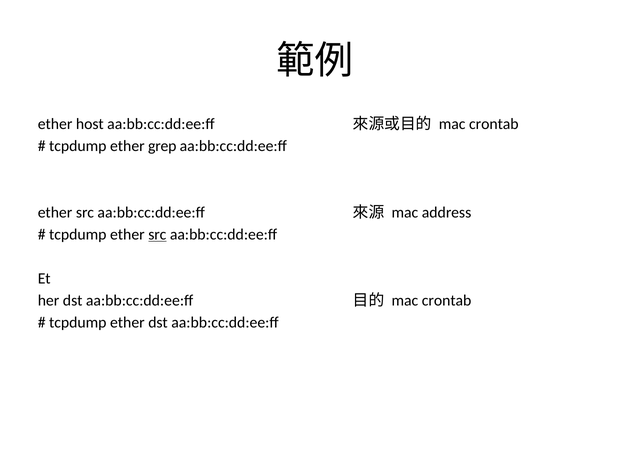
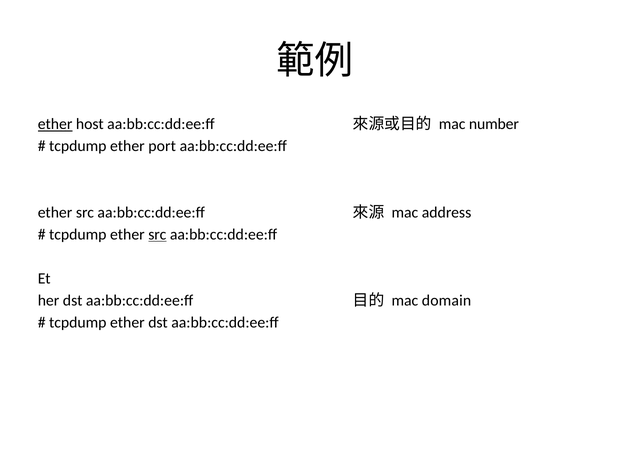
ether at (55, 124) underline: none -> present
crontab at (494, 124): crontab -> number
grep: grep -> port
crontab at (447, 300): crontab -> domain
